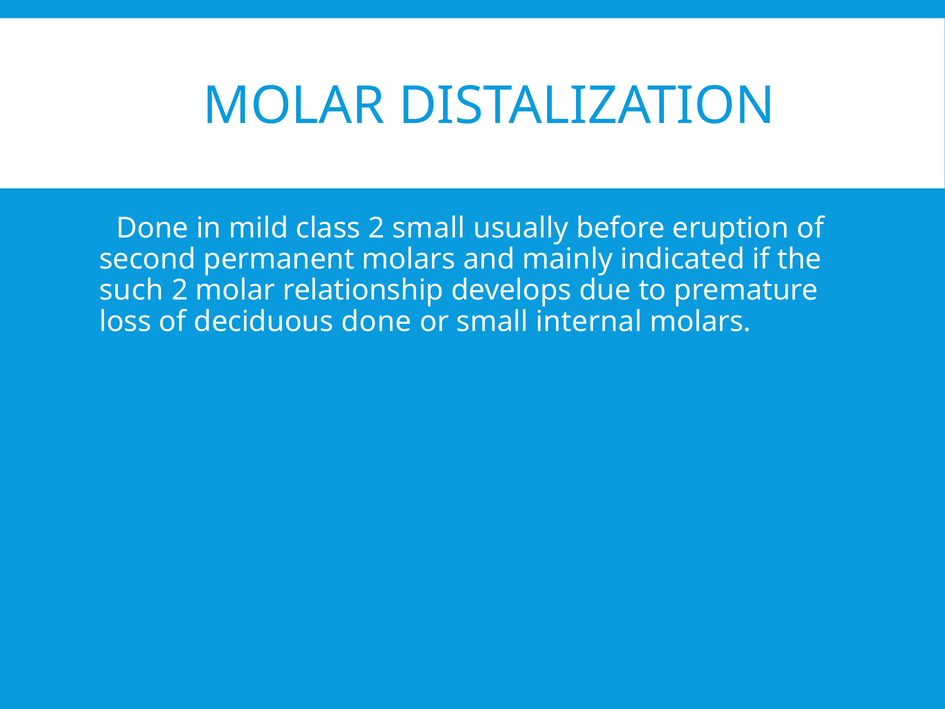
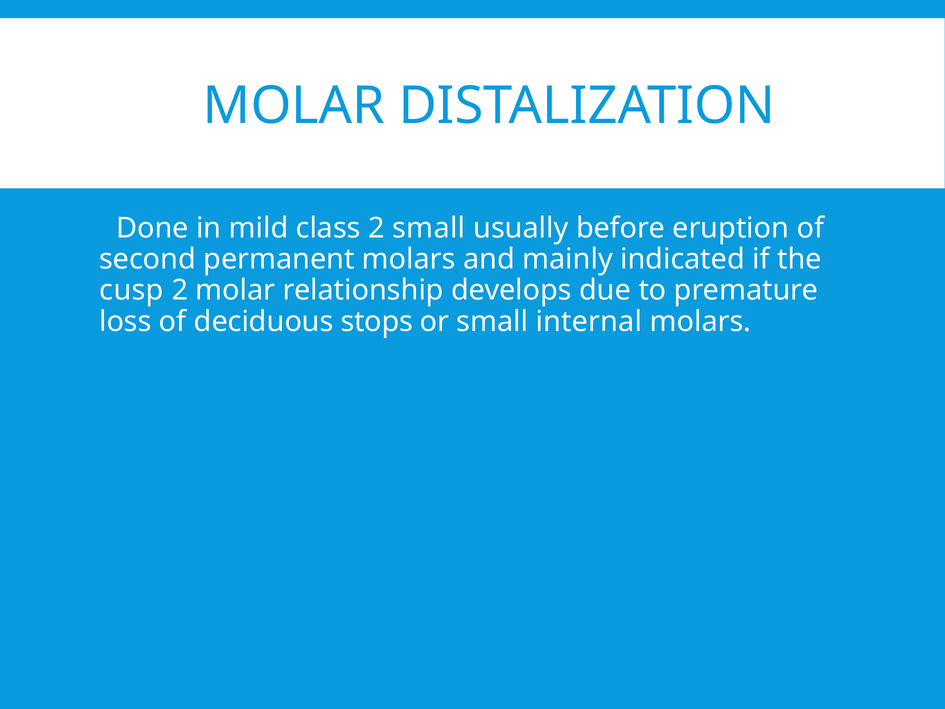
such: such -> cusp
done: done -> stops
